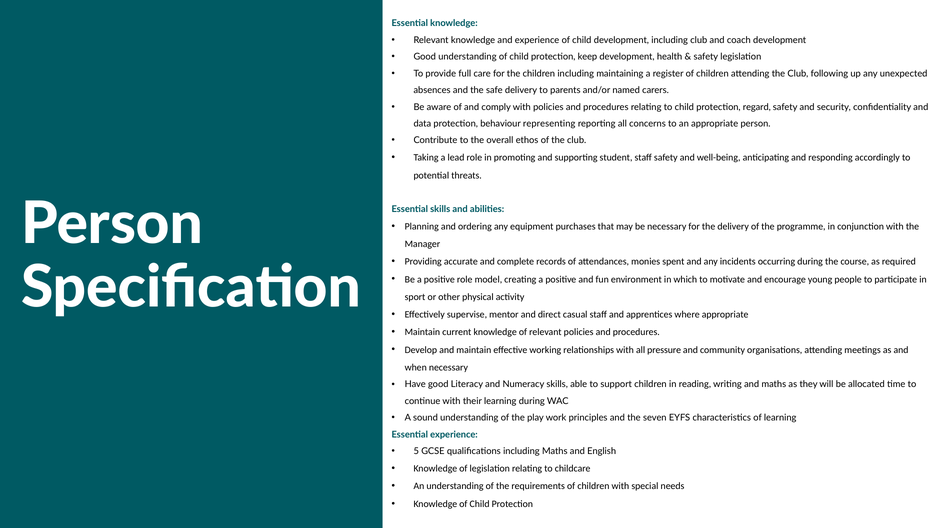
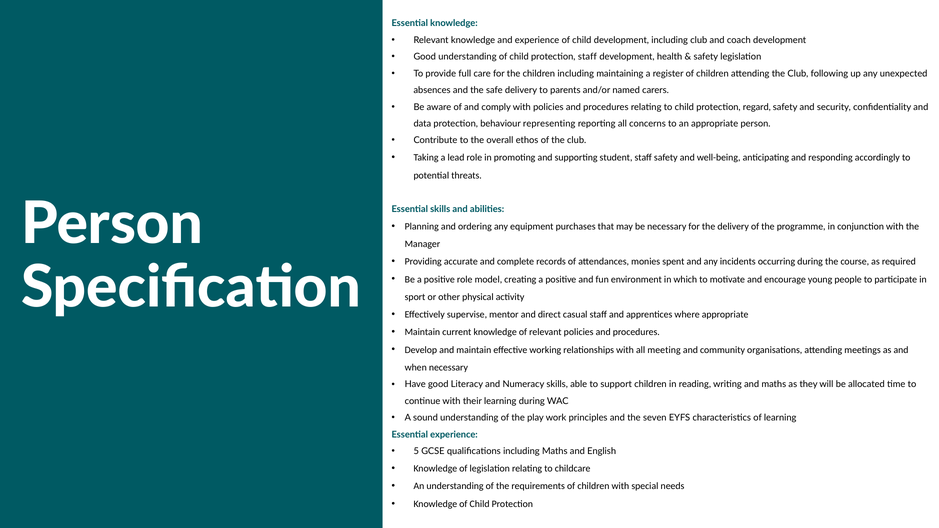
protection keep: keep -> staff
pressure: pressure -> meeting
